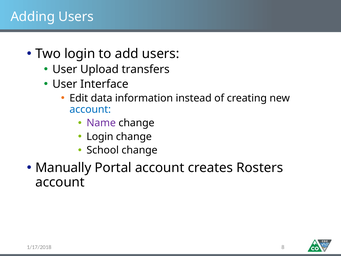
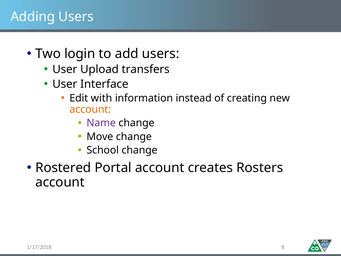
data: data -> with
account at (90, 109) colour: blue -> orange
Login at (100, 137): Login -> Move
Manually: Manually -> Rostered
